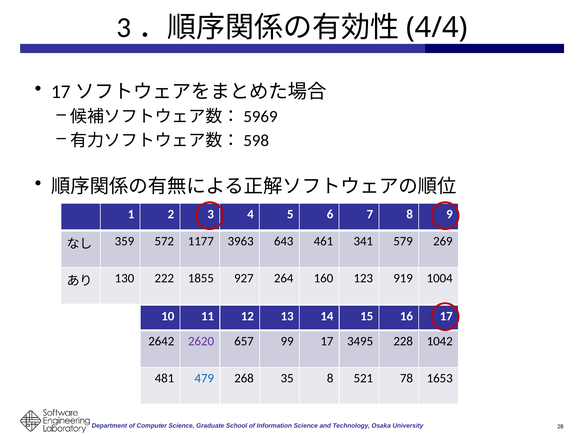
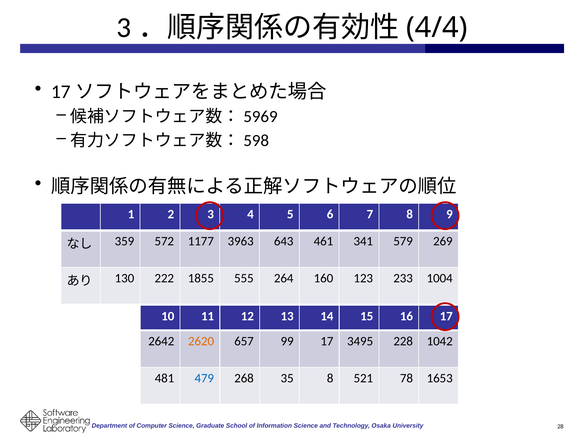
927: 927 -> 555
919: 919 -> 233
2620 colour: purple -> orange
